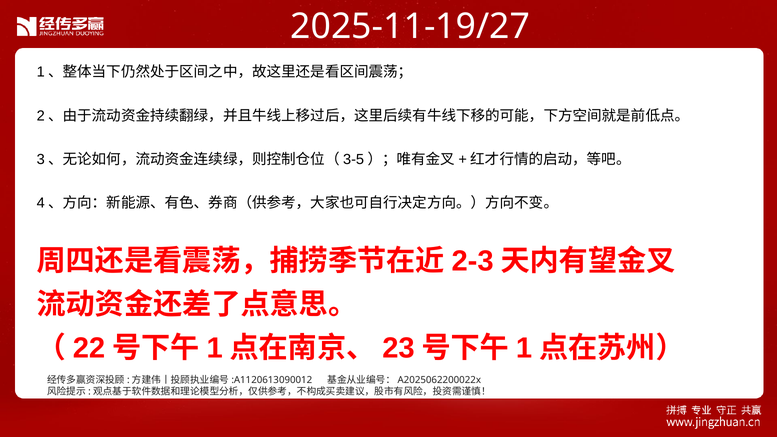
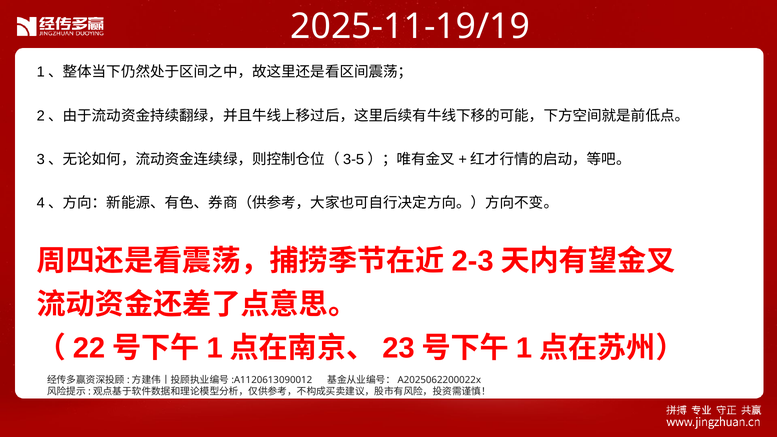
2025-11-19/27: 2025-11-19/27 -> 2025-11-19/19
